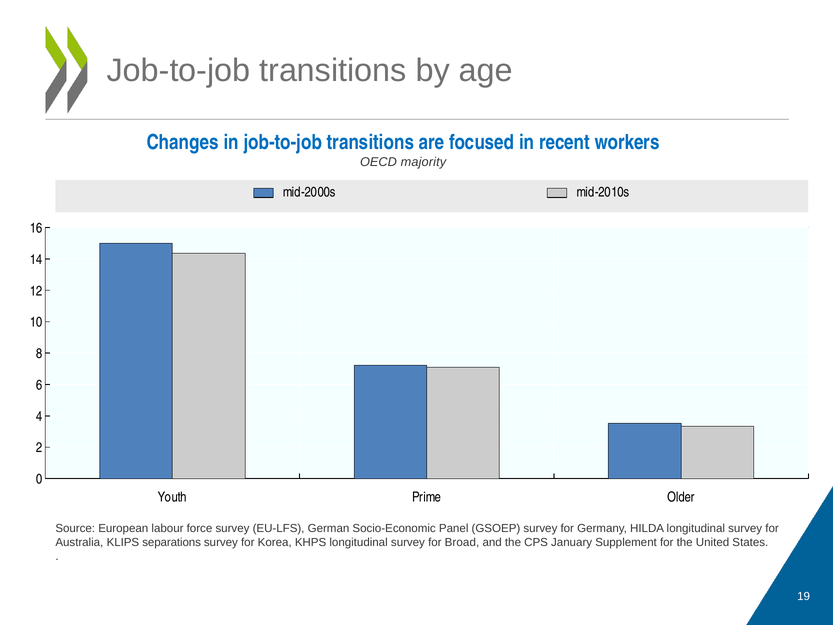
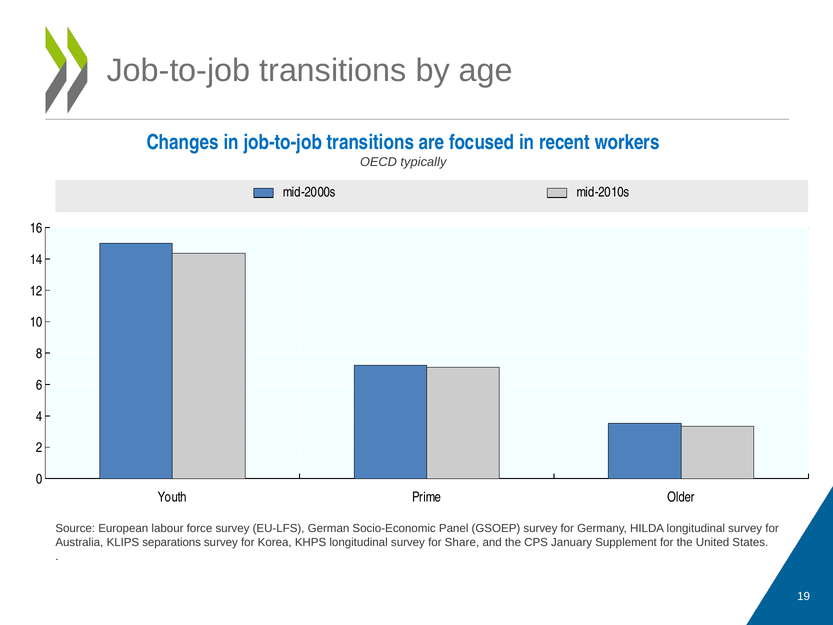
majority: majority -> typically
Broad: Broad -> Share
